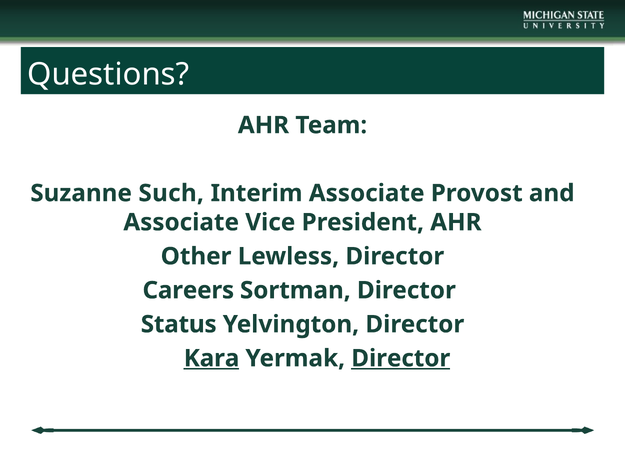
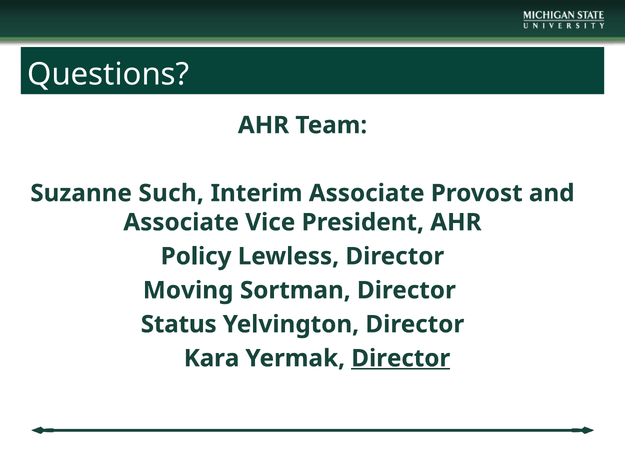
Other: Other -> Policy
Careers: Careers -> Moving
Kara underline: present -> none
